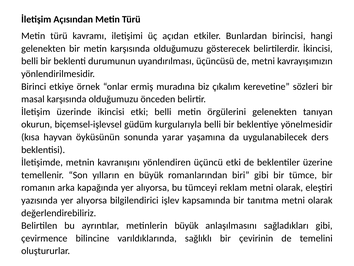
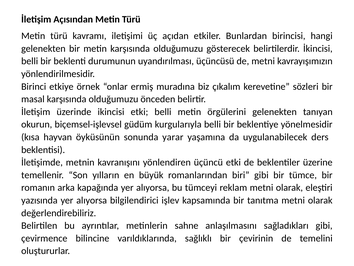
metinlerin büyük: büyük -> sahne
